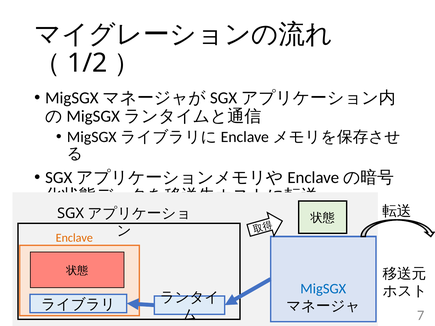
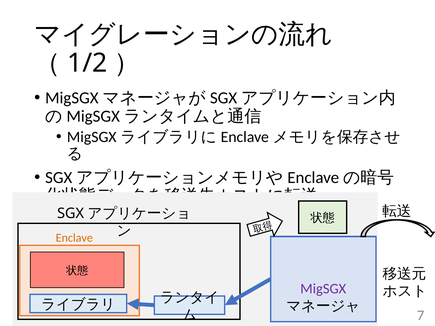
MigSGX colour: blue -> purple
